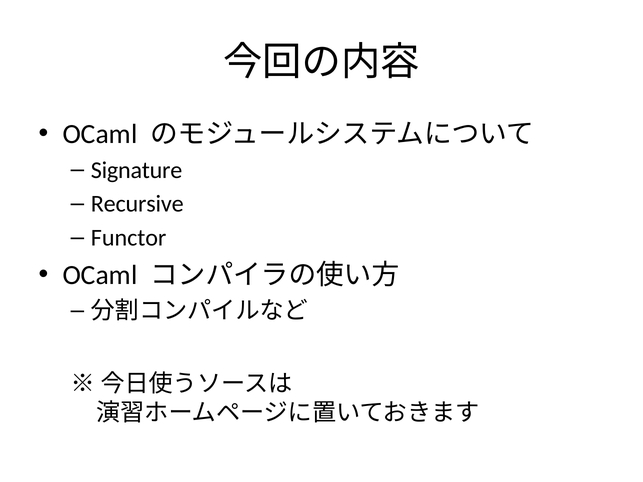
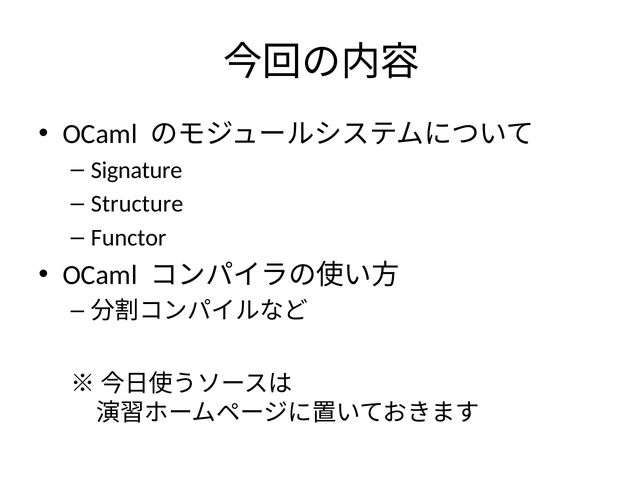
Recursive: Recursive -> Structure
